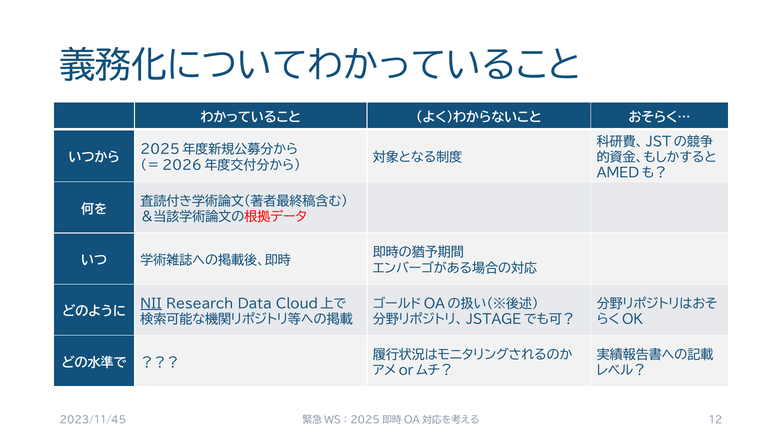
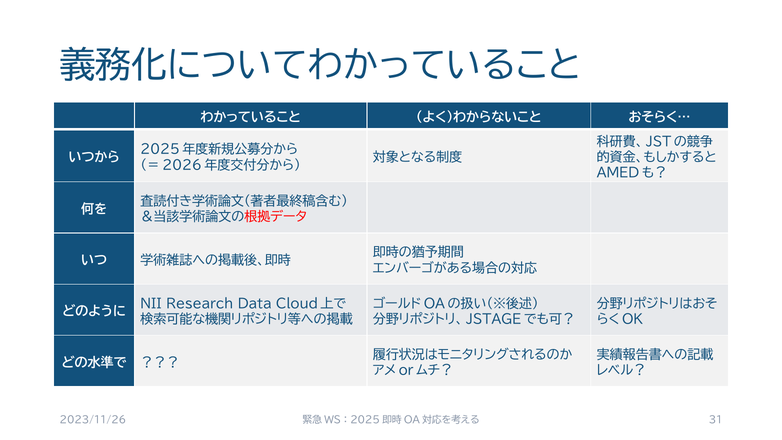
NII underline: present -> none
2023/11/45: 2023/11/45 -> 2023/11/26
12: 12 -> 31
